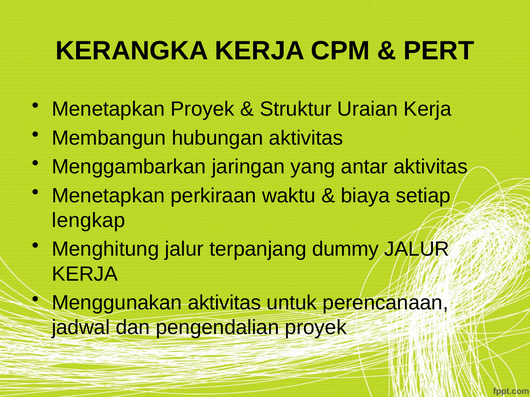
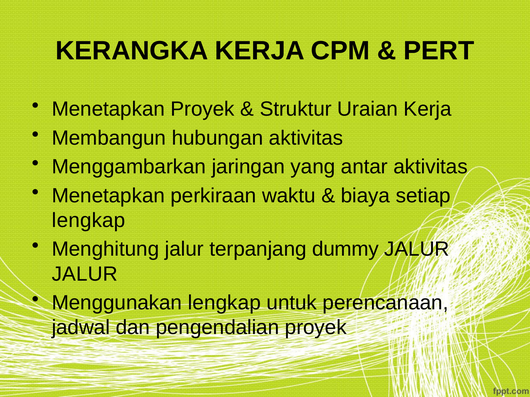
KERJA at (85, 274): KERJA -> JALUR
Menggunakan aktivitas: aktivitas -> lengkap
